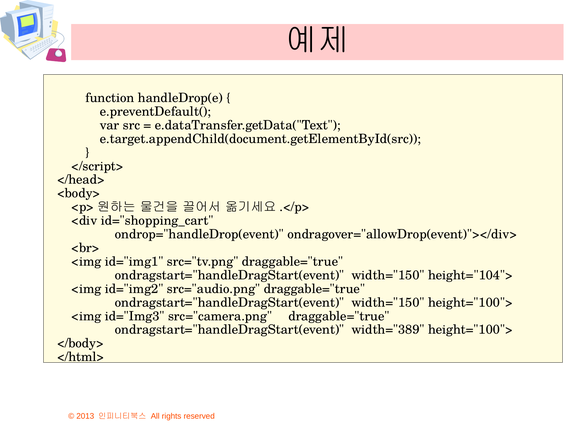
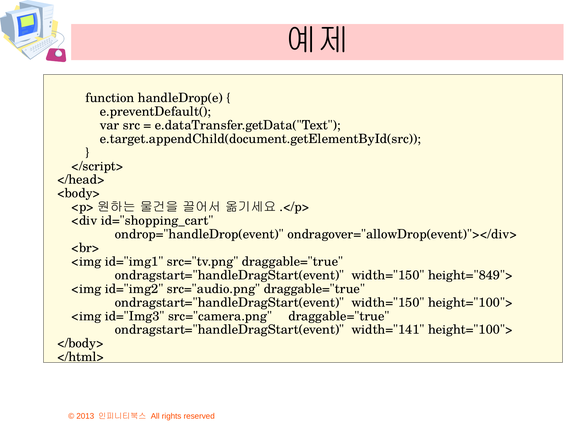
height="104">: height="104"> -> height="849">
width="389: width="389 -> width="141
